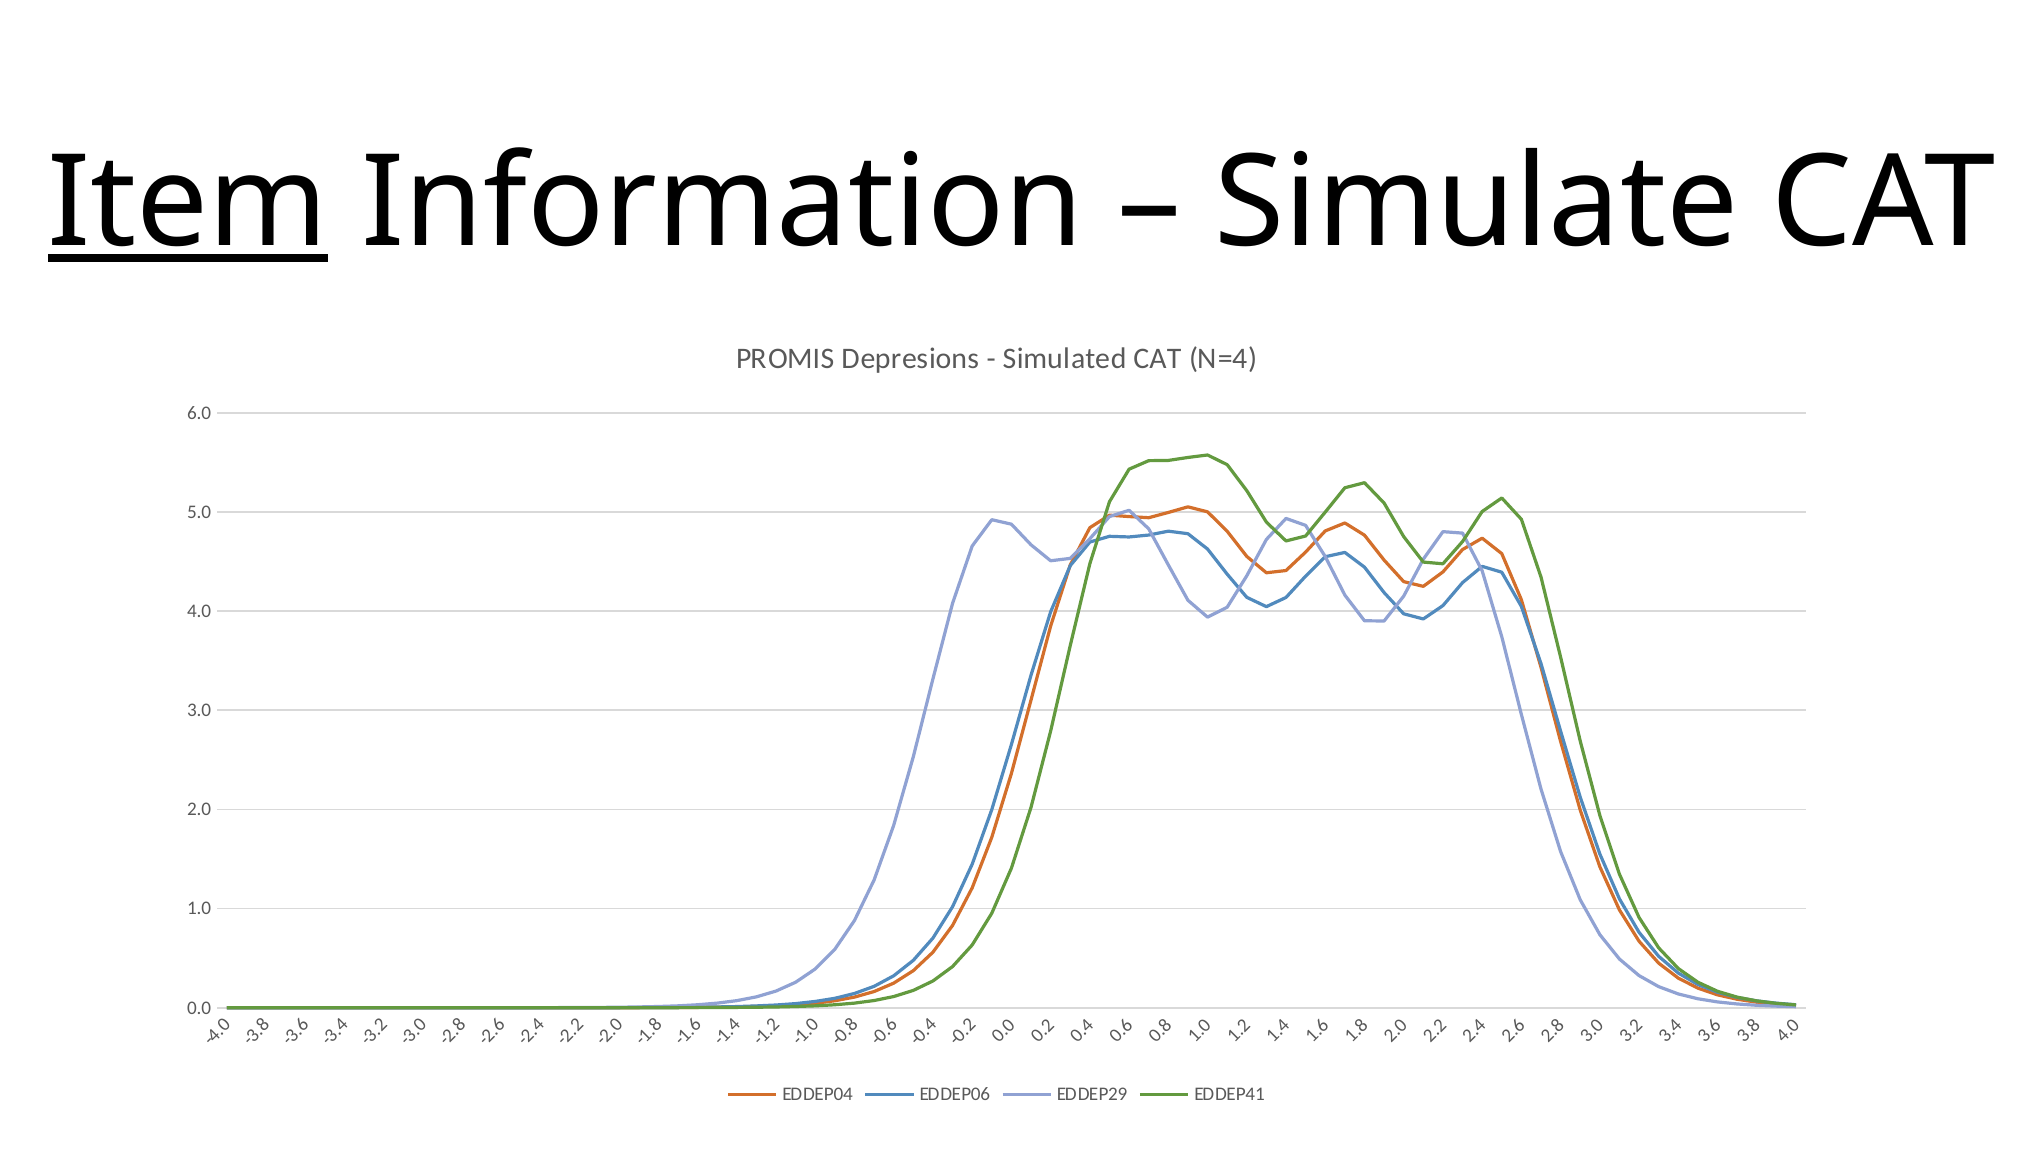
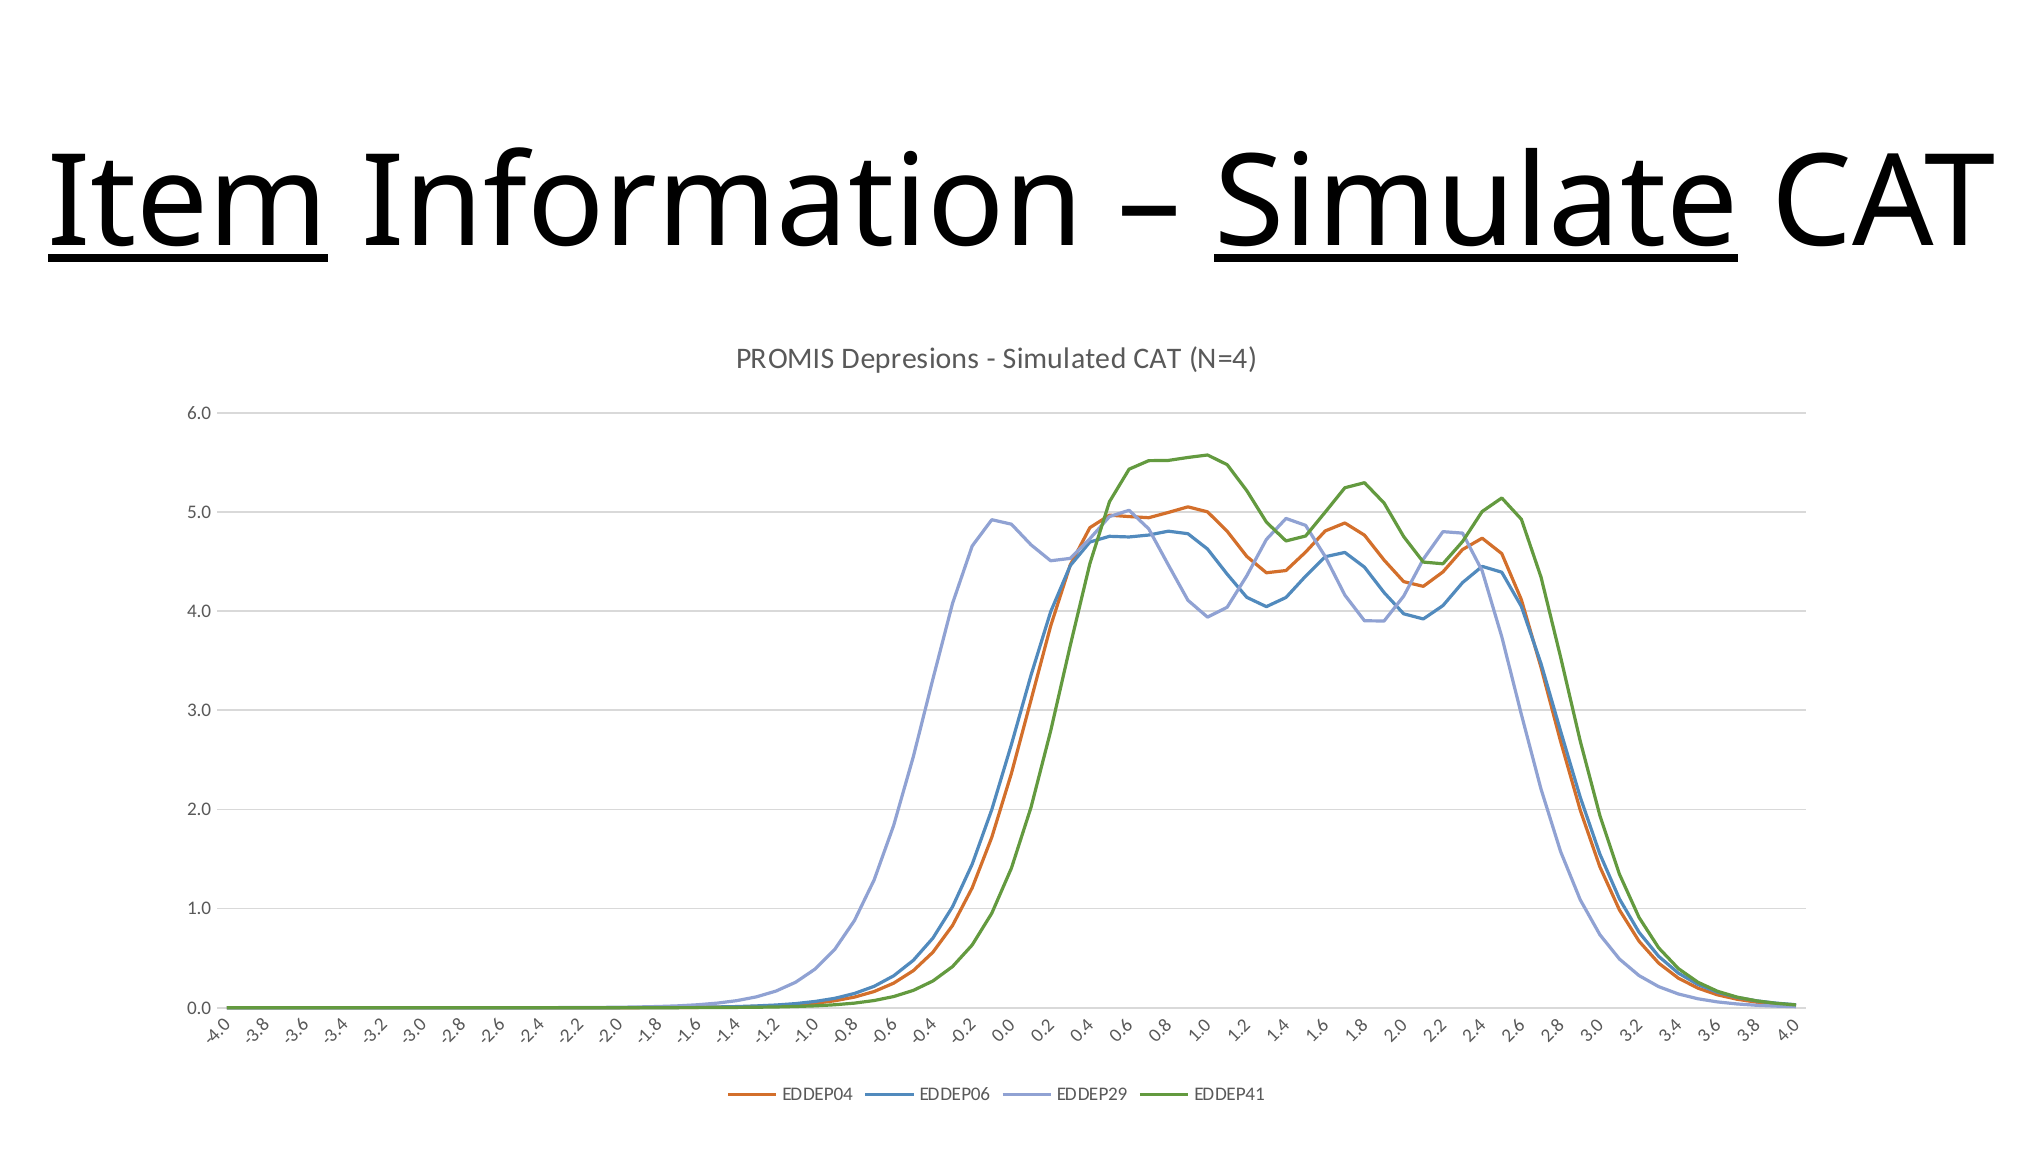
Simulate underline: none -> present
